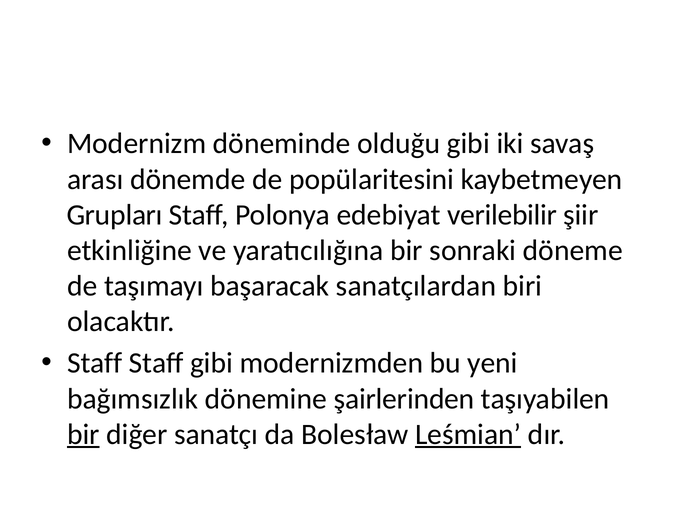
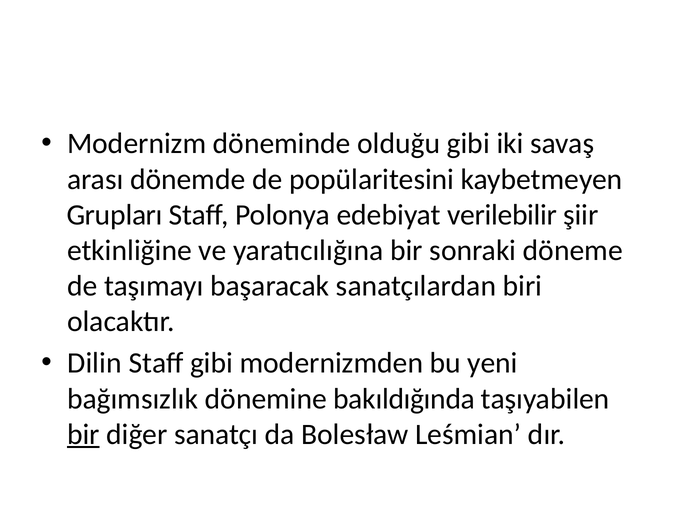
Staff at (95, 363): Staff -> Dilin
şairlerinden: şairlerinden -> bakıldığında
Leśmian underline: present -> none
